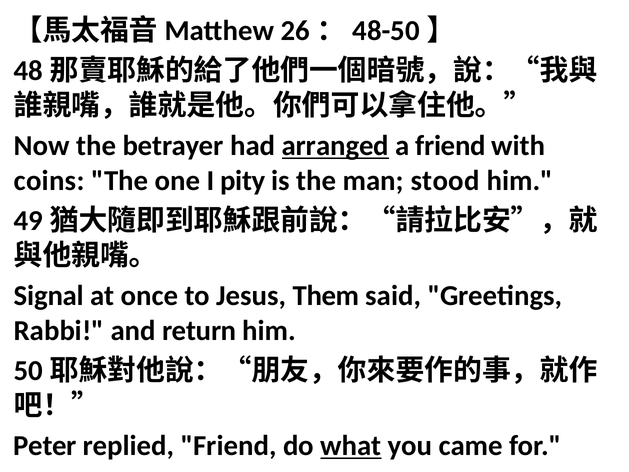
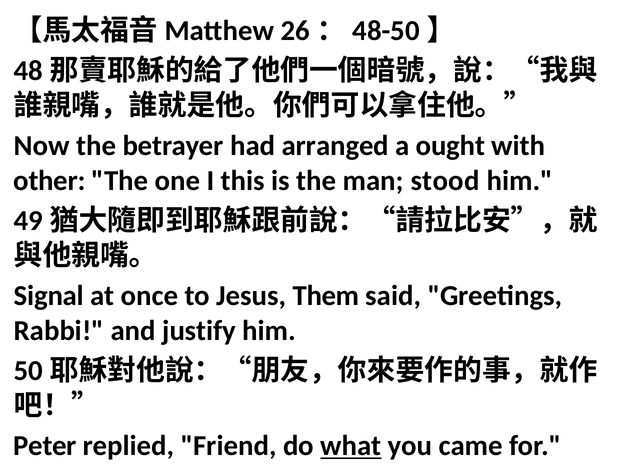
arranged underline: present -> none
a friend: friend -> ought
coins: coins -> other
pity: pity -> this
return: return -> justify
